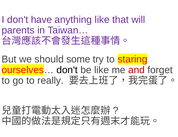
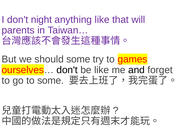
have: have -> night
staring: staring -> games
and colour: red -> black
to really: really -> some
